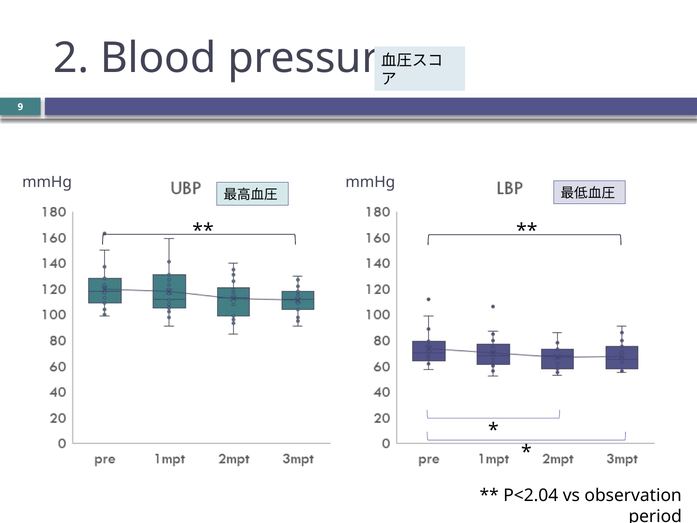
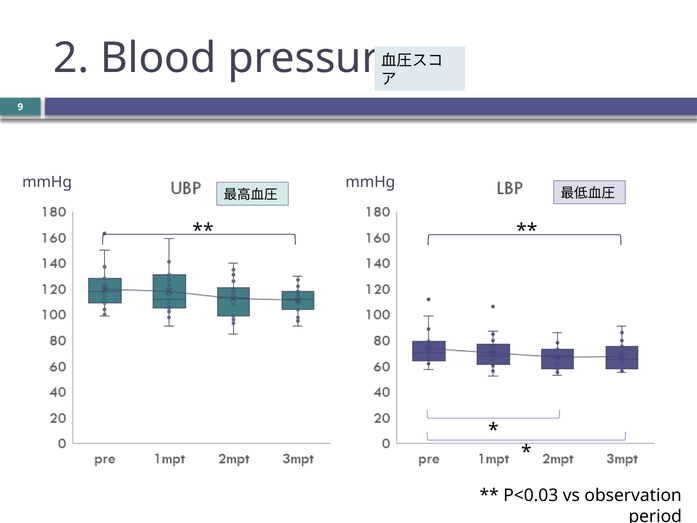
P<2.04: P<2.04 -> P<0.03
